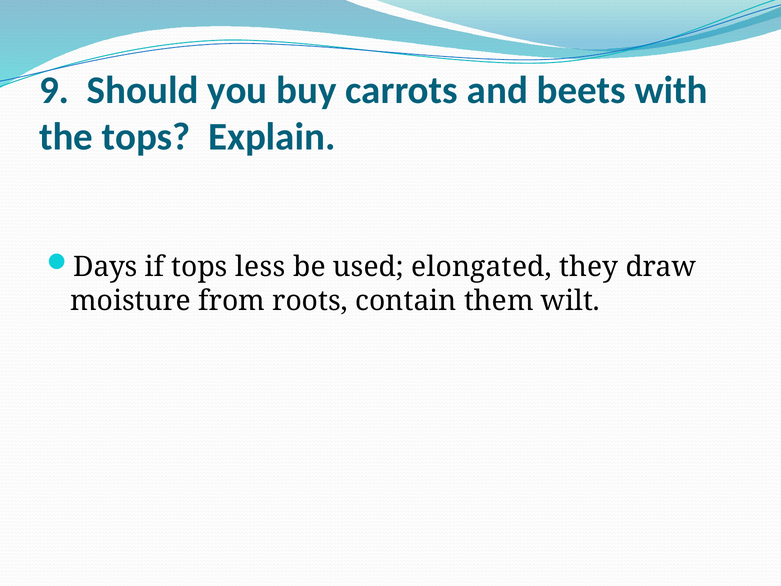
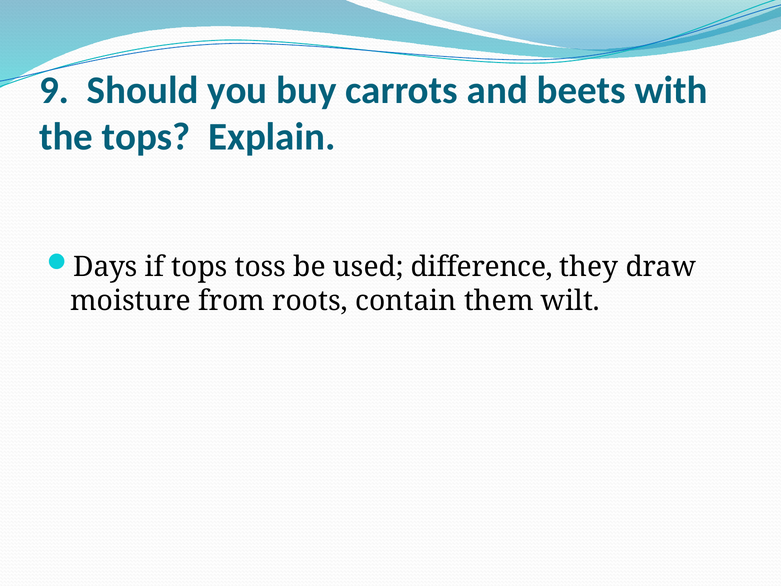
less: less -> toss
elongated: elongated -> difference
